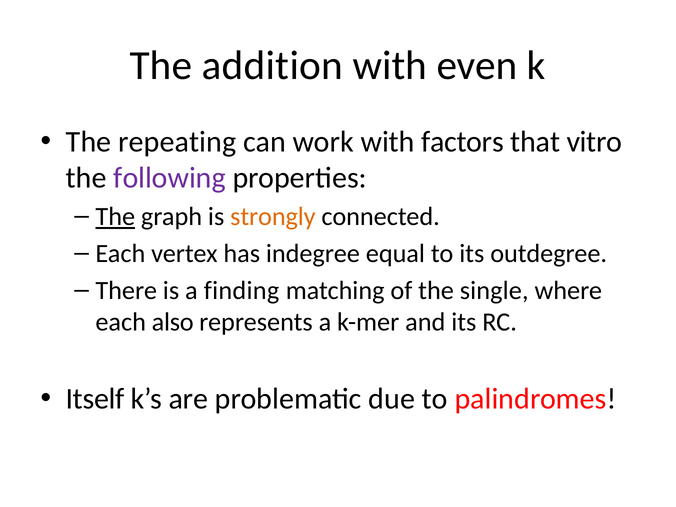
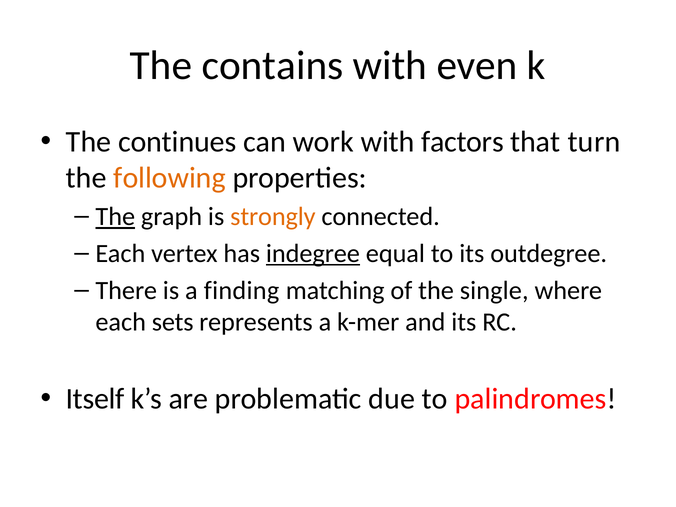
addition: addition -> contains
repeating: repeating -> continues
vitro: vitro -> turn
following colour: purple -> orange
indegree underline: none -> present
also: also -> sets
